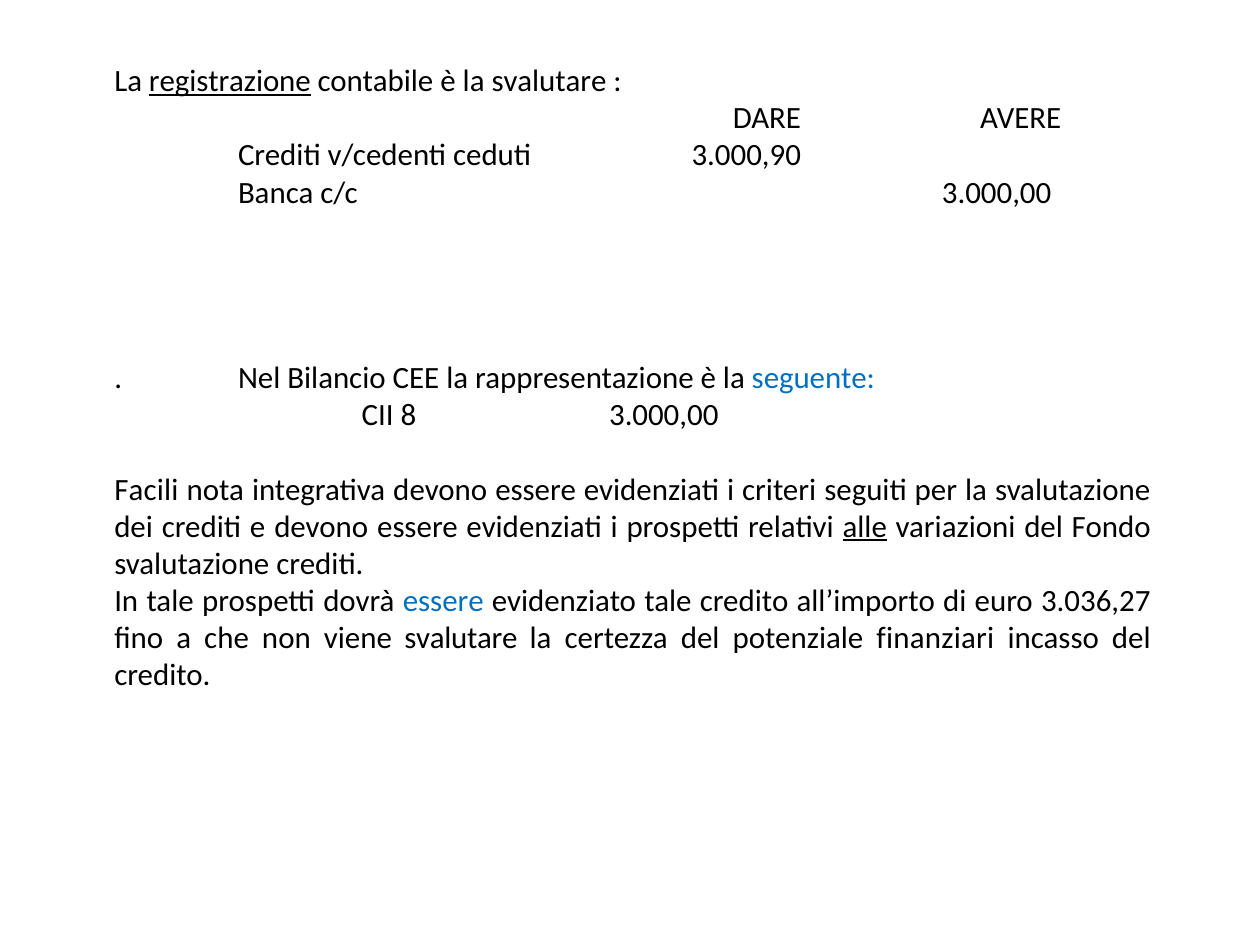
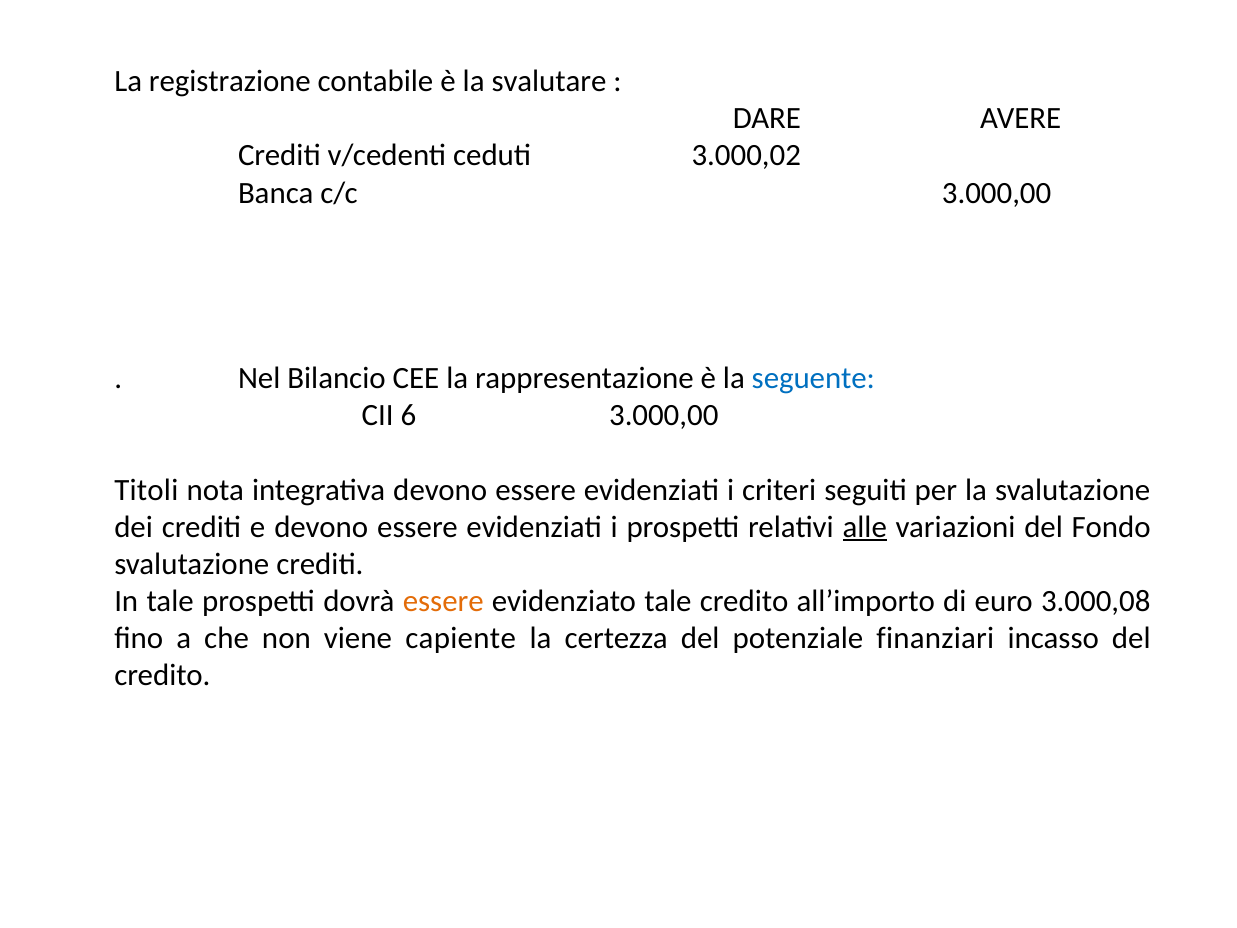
registrazione underline: present -> none
3.000,90: 3.000,90 -> 3.000,02
8: 8 -> 6
Facili: Facili -> Titoli
essere at (443, 601) colour: blue -> orange
3.036,27: 3.036,27 -> 3.000,08
viene svalutare: svalutare -> capiente
